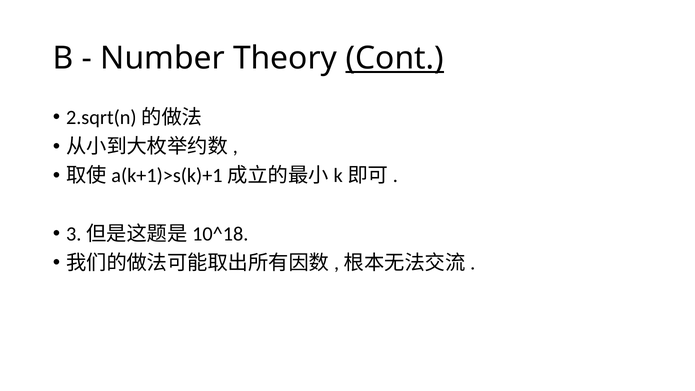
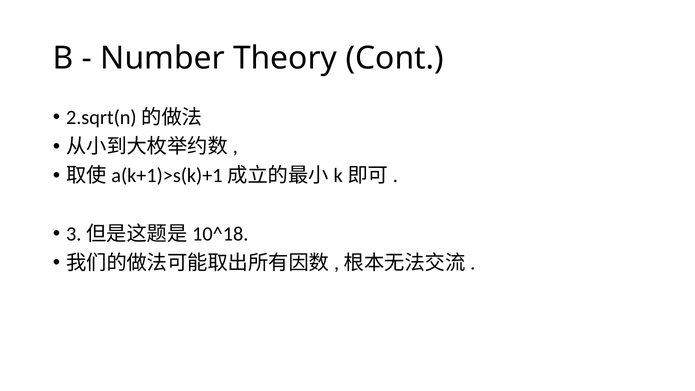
Cont underline: present -> none
